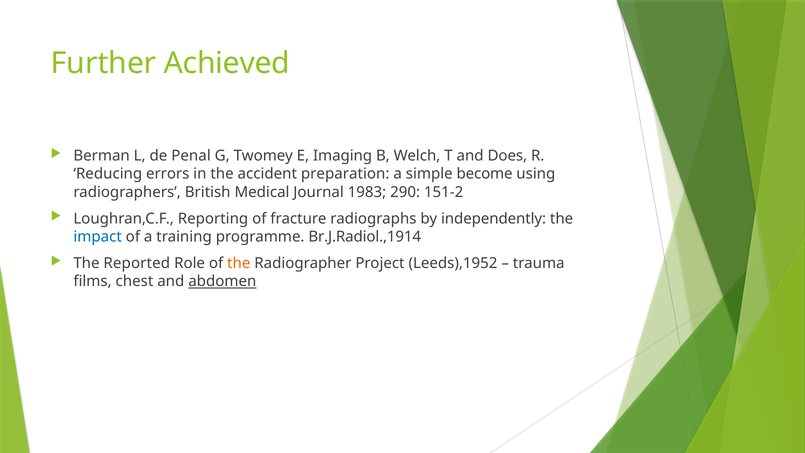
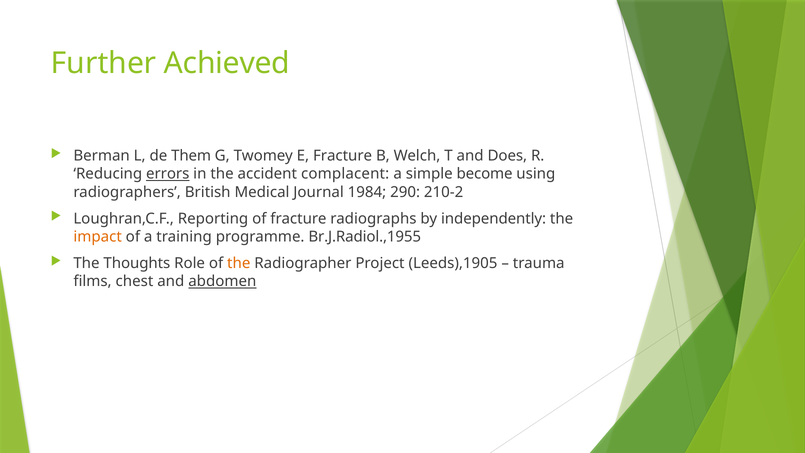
Penal: Penal -> Them
E Imaging: Imaging -> Fracture
errors underline: none -> present
preparation: preparation -> complacent
1983: 1983 -> 1984
151-2: 151-2 -> 210-2
impact colour: blue -> orange
Br.J.Radiol.,1914: Br.J.Radiol.,1914 -> Br.J.Radiol.,1955
Reported: Reported -> Thoughts
Leeds),1952: Leeds),1952 -> Leeds),1905
